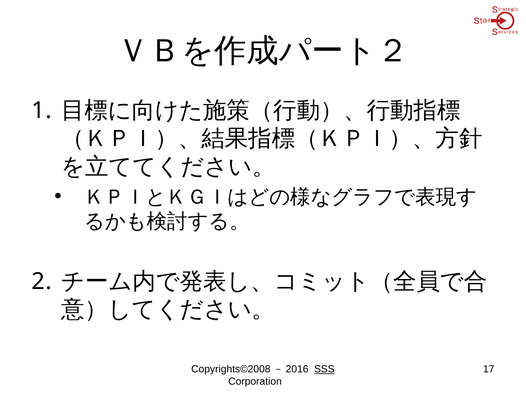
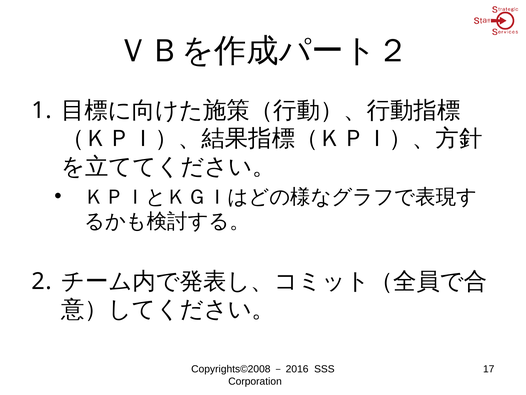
SSS underline: present -> none
